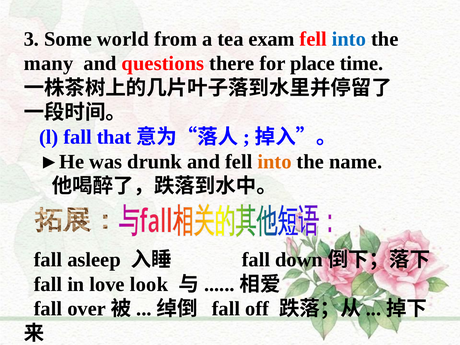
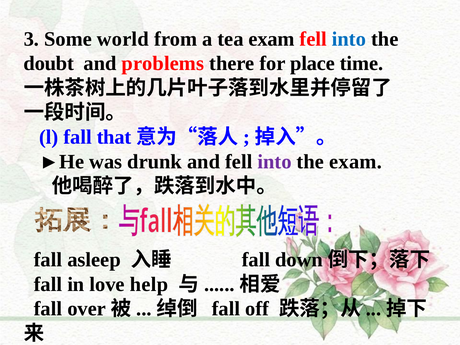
many: many -> doubt
questions: questions -> problems
into at (275, 162) colour: orange -> purple
the name: name -> exam
look: look -> help
